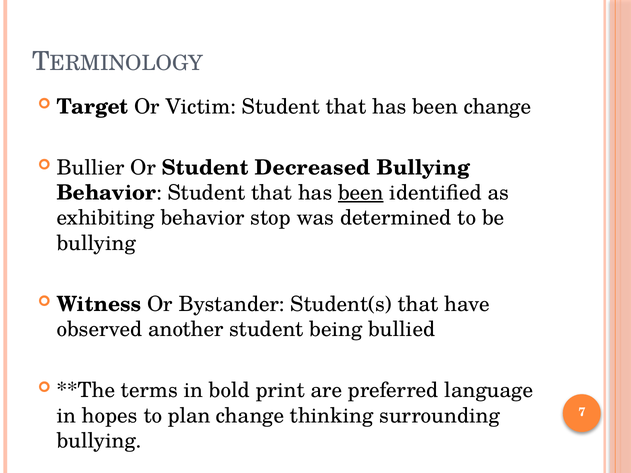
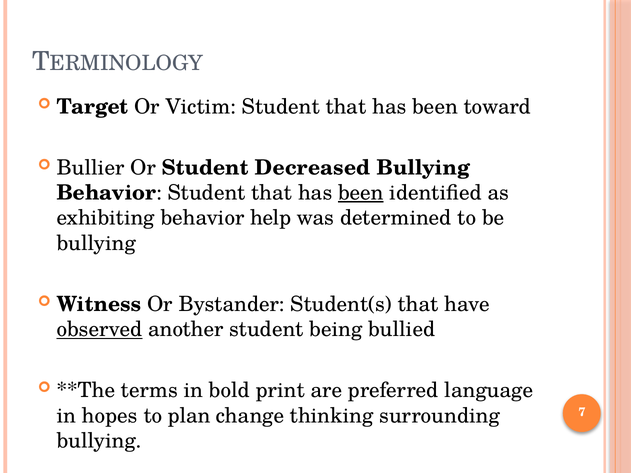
been change: change -> toward
stop: stop -> help
observed underline: none -> present
